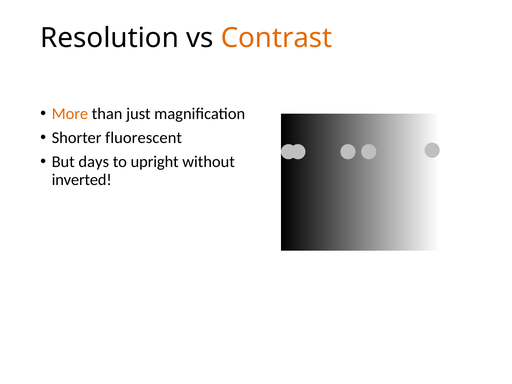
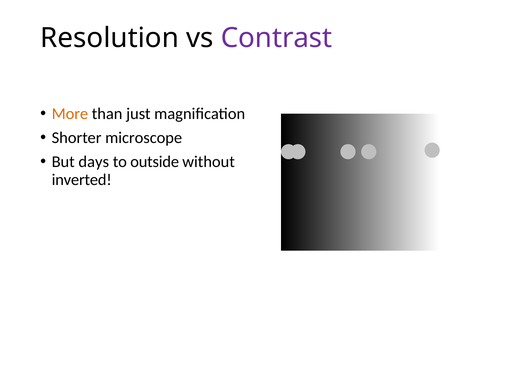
Contrast colour: orange -> purple
fluorescent: fluorescent -> microscope
upright: upright -> outside
